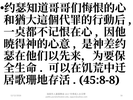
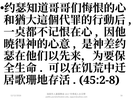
45:8-8: 45:8-8 -> 45:2-8
